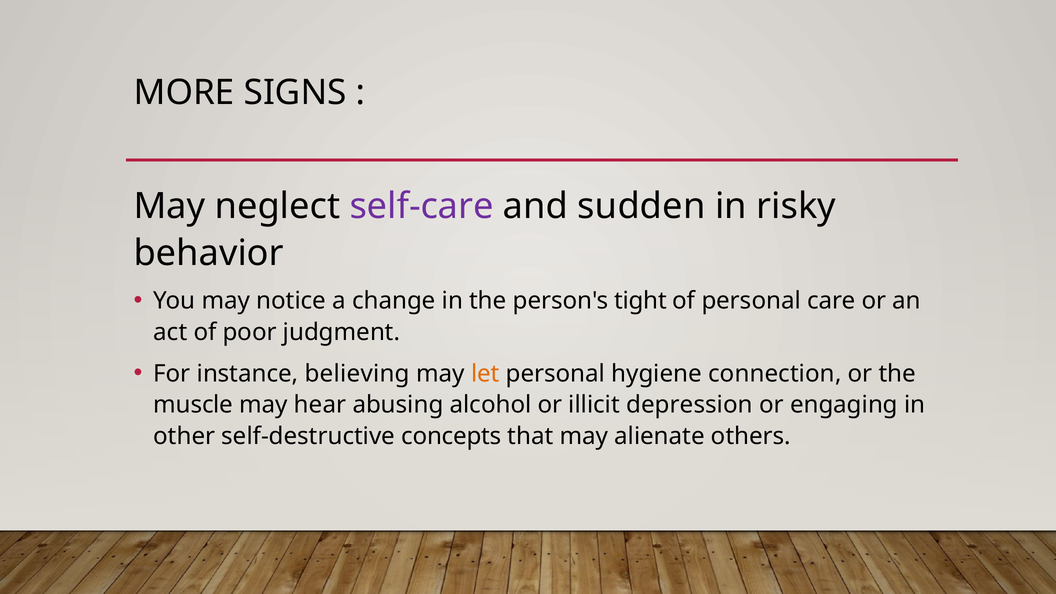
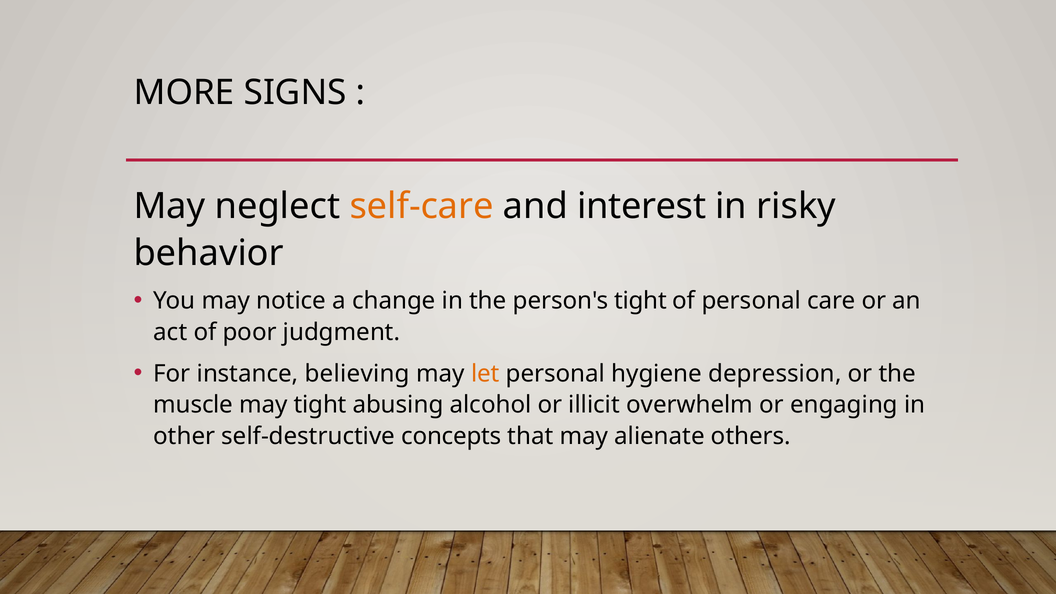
self-care colour: purple -> orange
sudden: sudden -> interest
connection: connection -> depression
may hear: hear -> tight
depression: depression -> overwhelm
